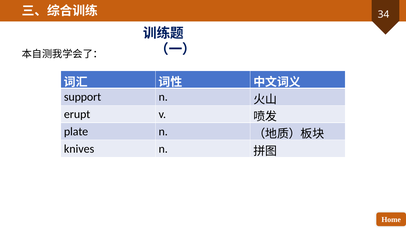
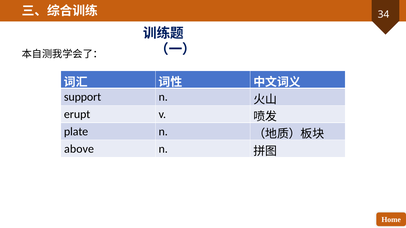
knives: knives -> above
